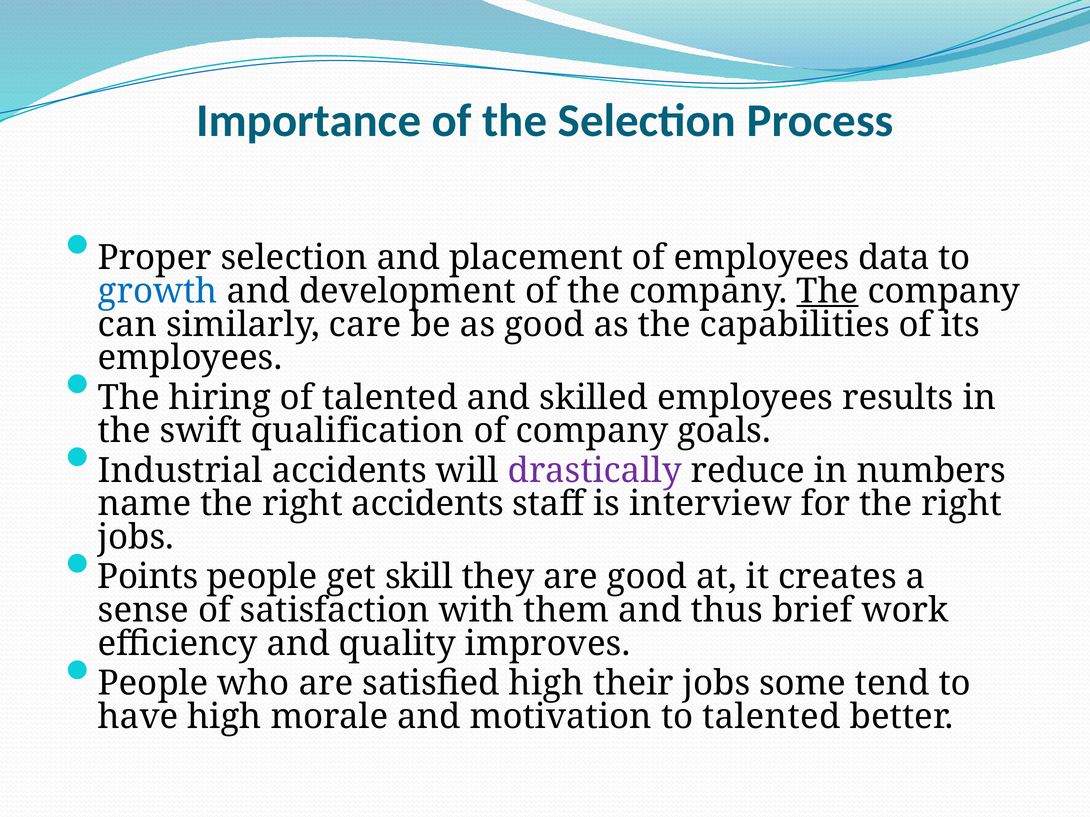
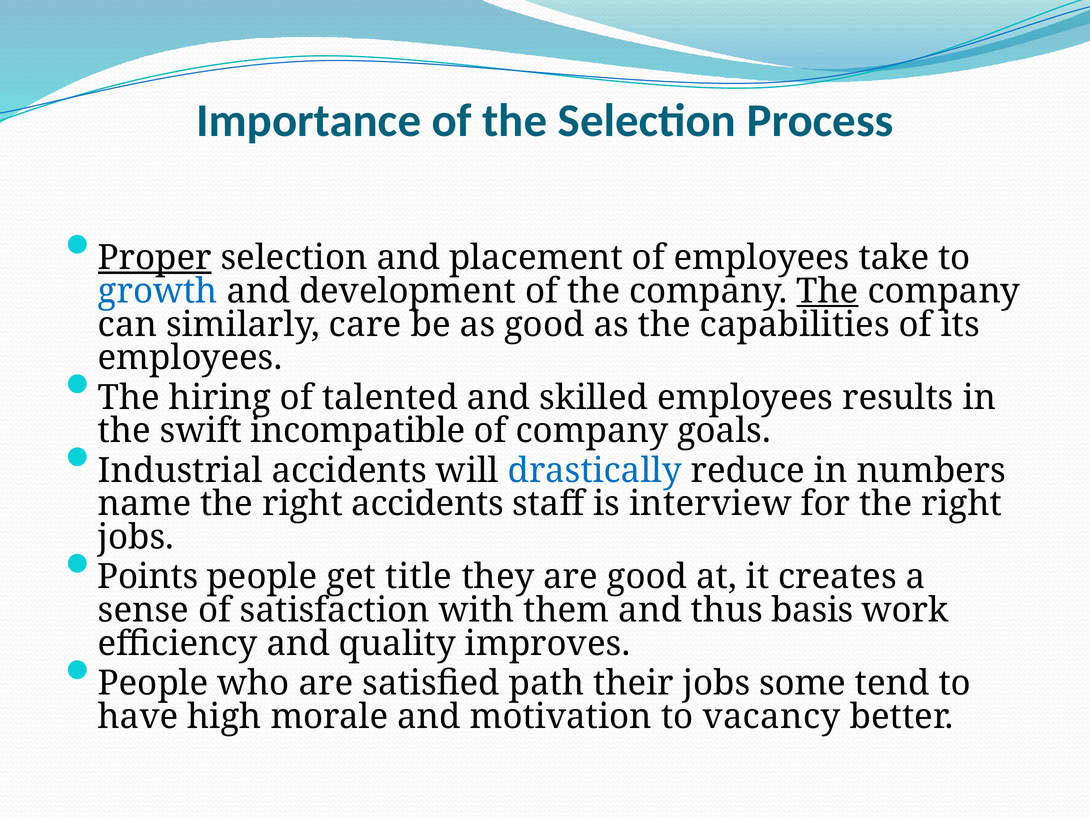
Proper underline: none -> present
data: data -> take
qualification: qualification -> incompatible
drastically colour: purple -> blue
skill: skill -> title
brief: brief -> basis
satisfied high: high -> path
to talented: talented -> vacancy
